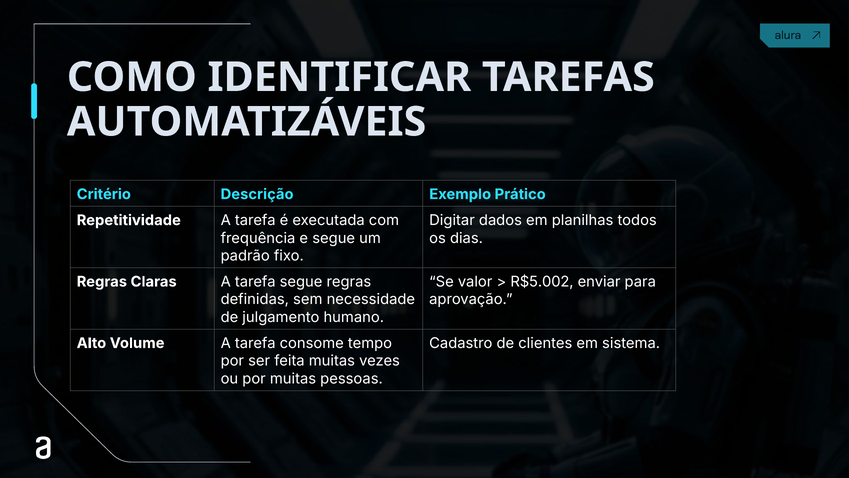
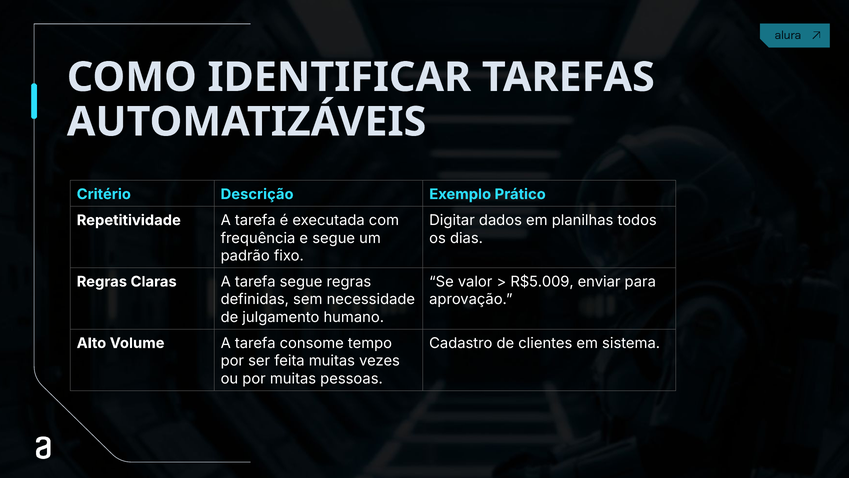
R$5.002: R$5.002 -> R$5.009
